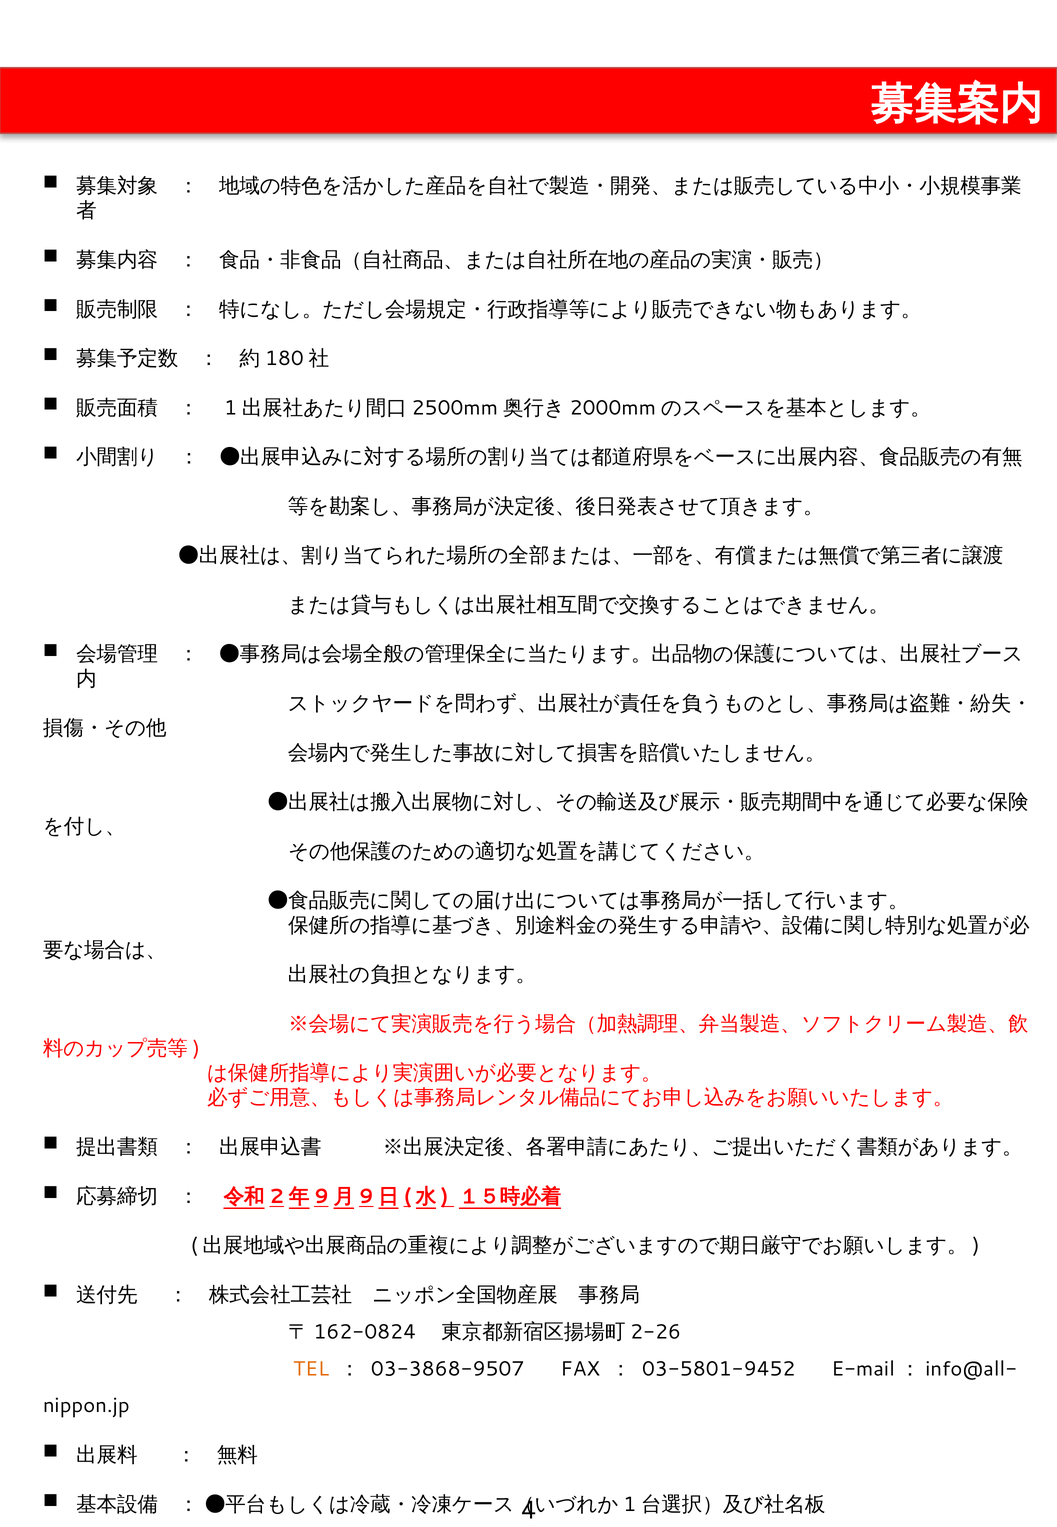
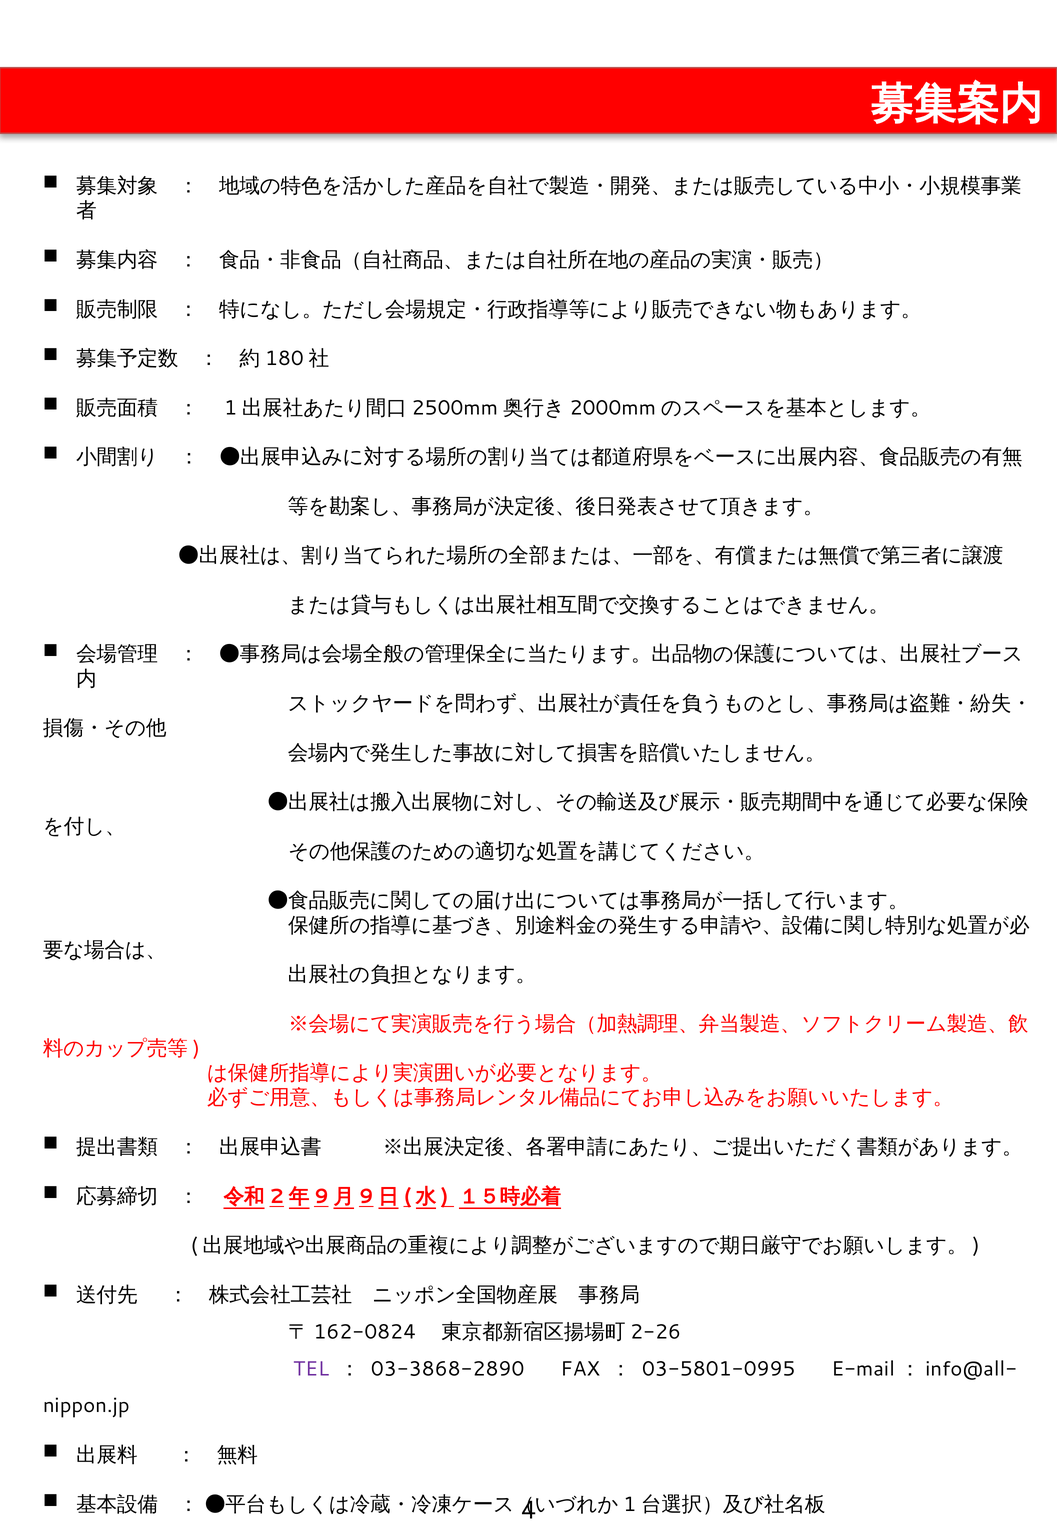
TEL colour: orange -> purple
03-3868-9507: 03-3868-9507 -> 03-3868-2890
03-5801-9452: 03-5801-9452 -> 03-5801-0995
